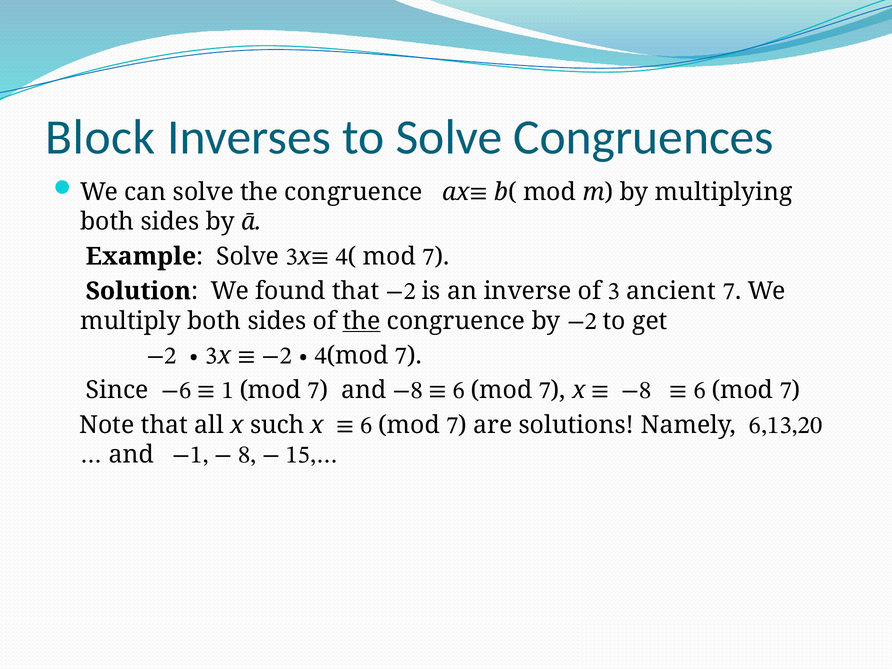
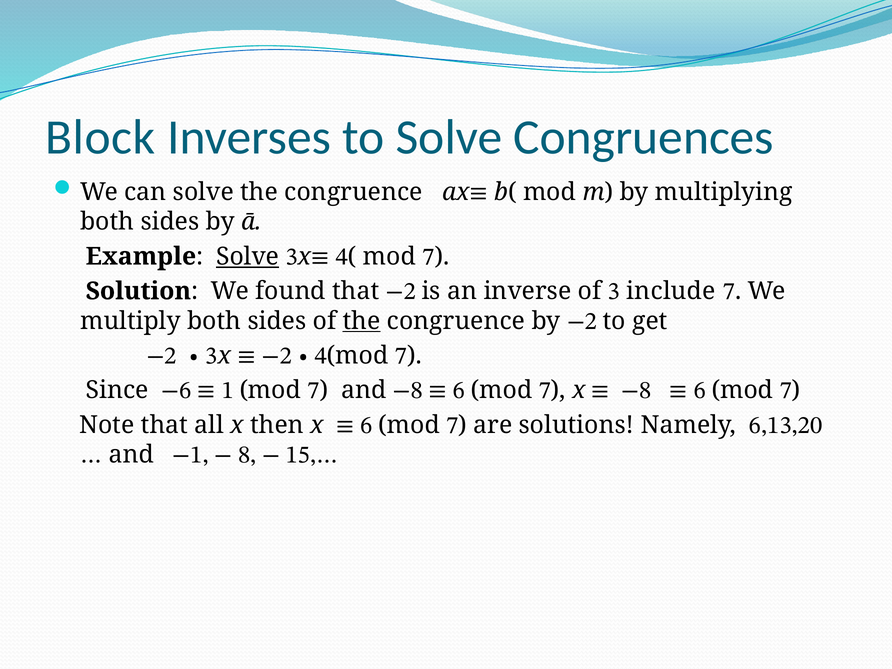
Solve at (248, 256) underline: none -> present
ancient: ancient -> include
such: such -> then
